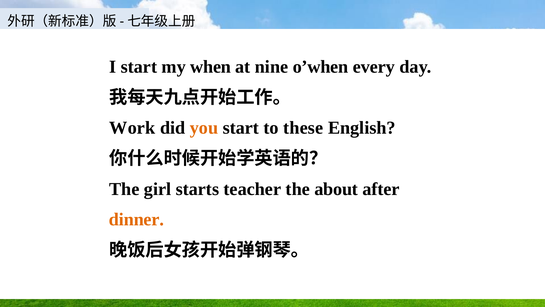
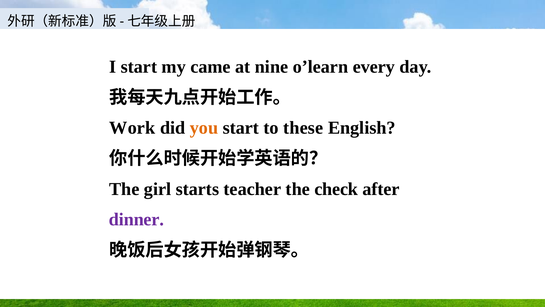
when: when -> came
o’when: o’when -> o’learn
about: about -> check
dinner colour: orange -> purple
